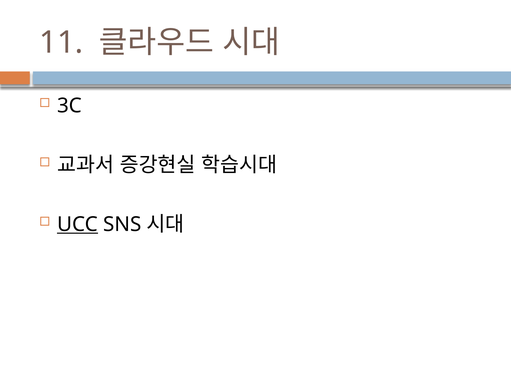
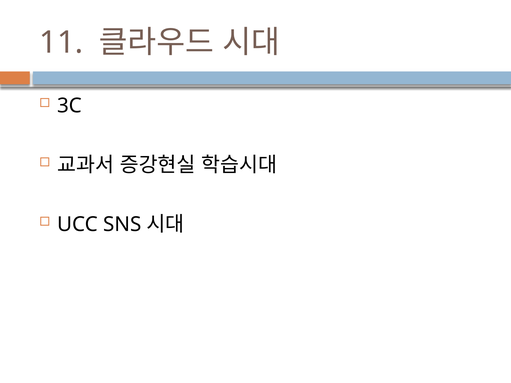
UCC underline: present -> none
